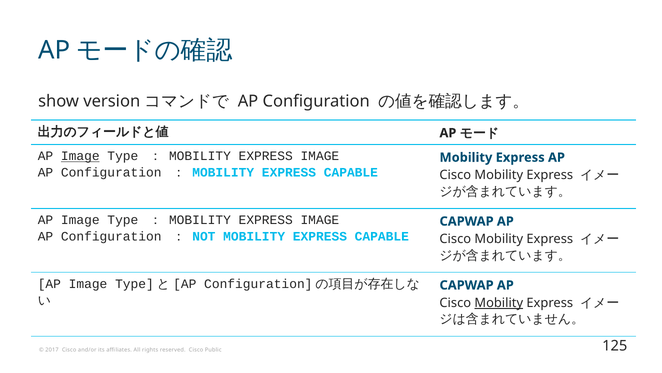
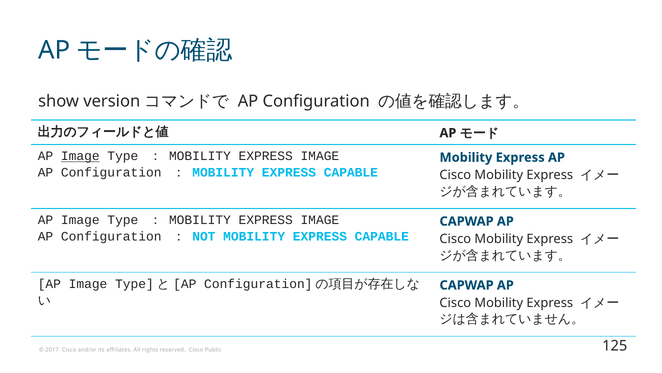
Mobility at (499, 302) underline: present -> none
